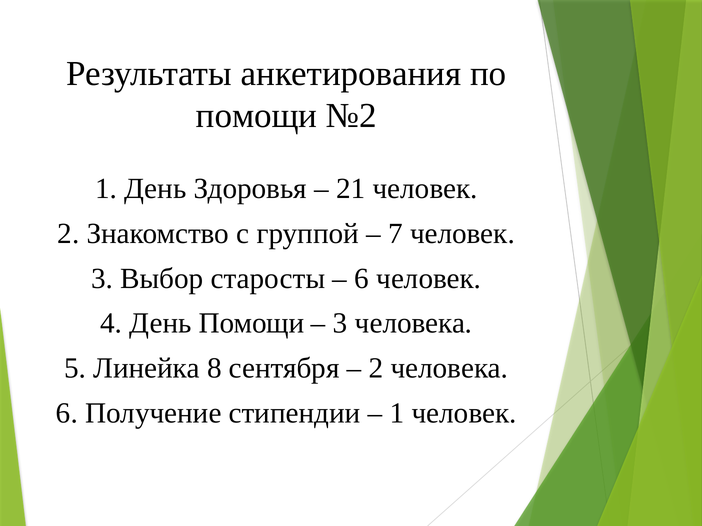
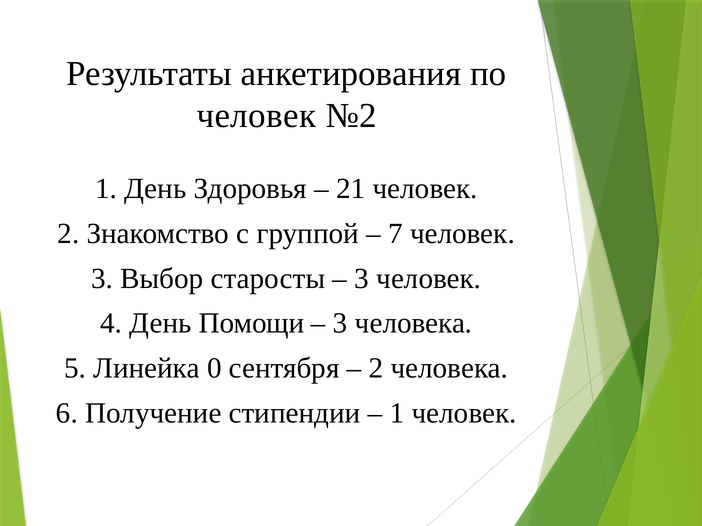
помощи at (257, 116): помощи -> человек
6 at (362, 279): 6 -> 3
8: 8 -> 0
